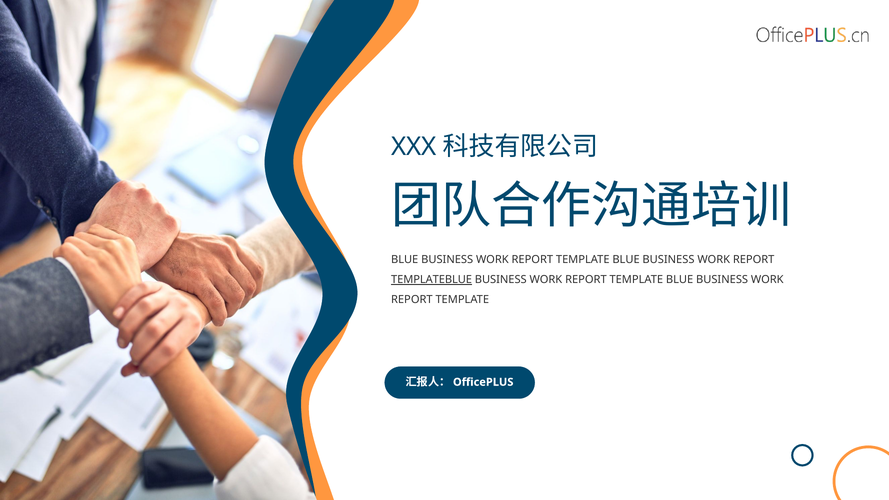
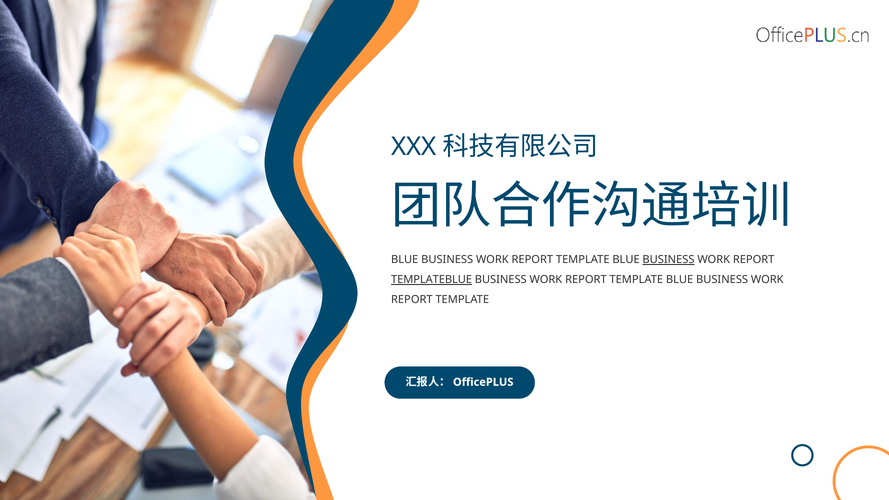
BUSINESS at (668, 260) underline: none -> present
